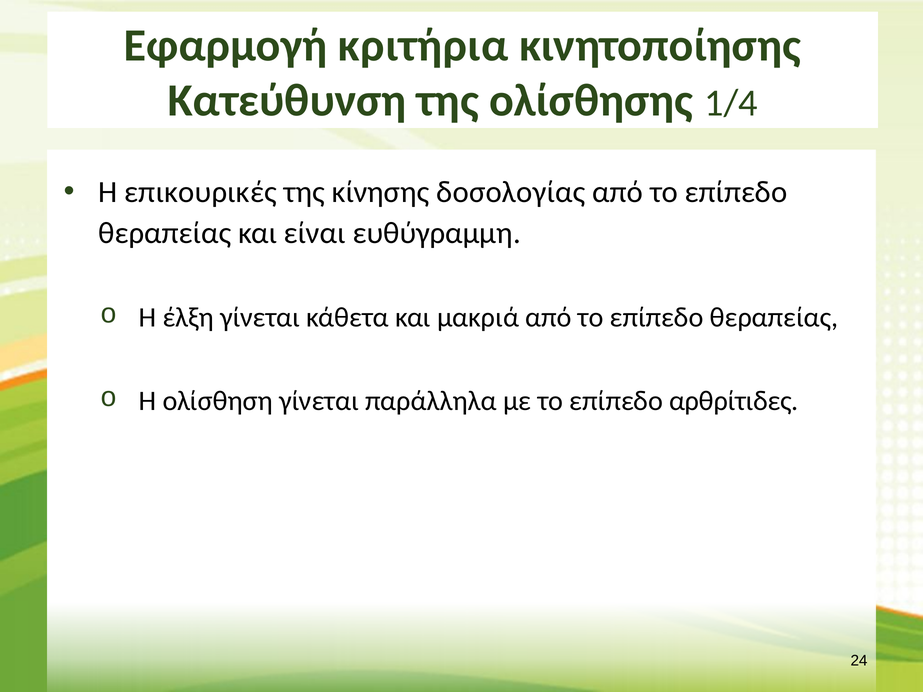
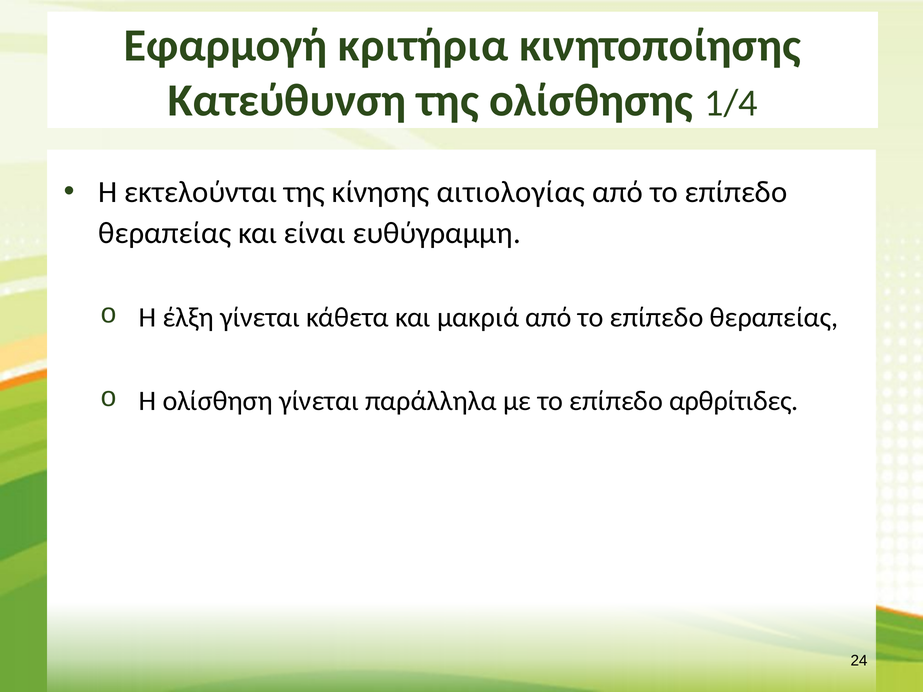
επικουρικές: επικουρικές -> εκτελούνται
δοσολογίας: δοσολογίας -> αιτιολογίας
